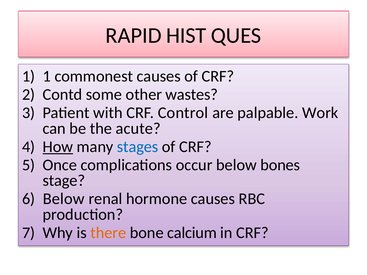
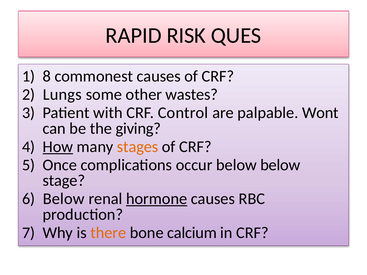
HIST: HIST -> RISK
1 at (47, 76): 1 -> 8
Contd: Contd -> Lungs
Work: Work -> Wont
acute: acute -> giving
stages colour: blue -> orange
below bones: bones -> below
hormone underline: none -> present
